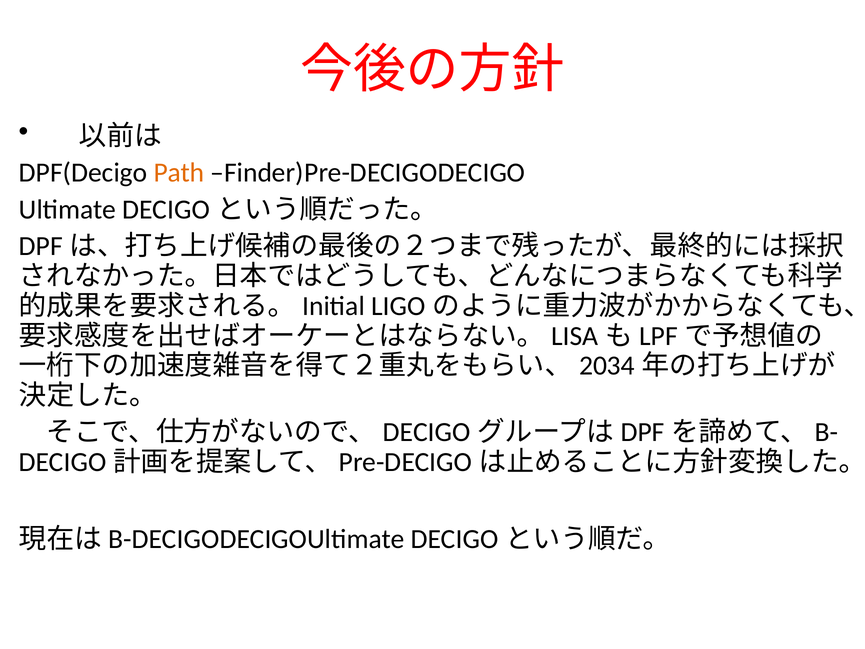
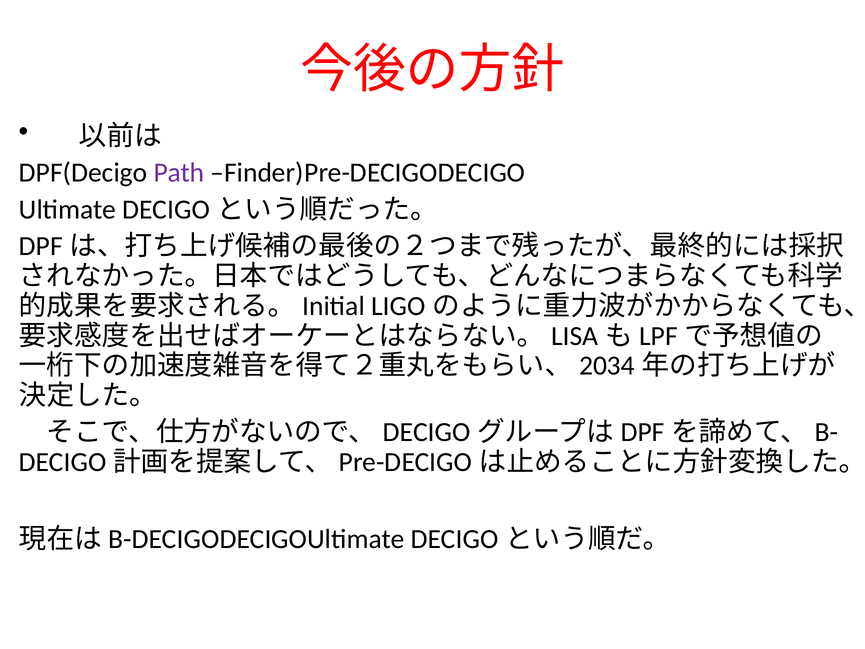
Path colour: orange -> purple
